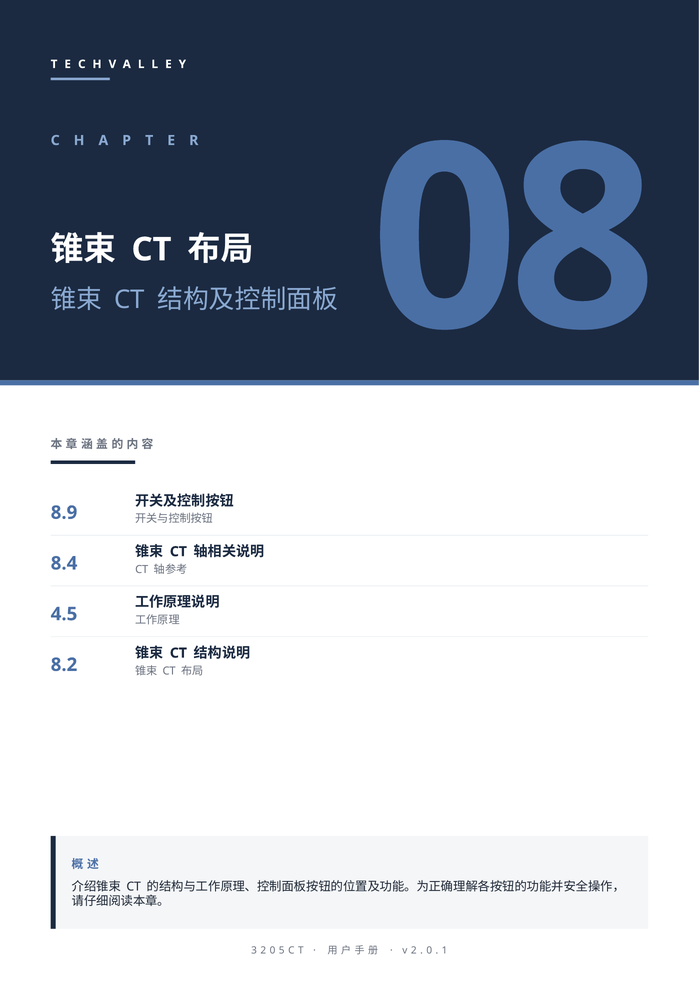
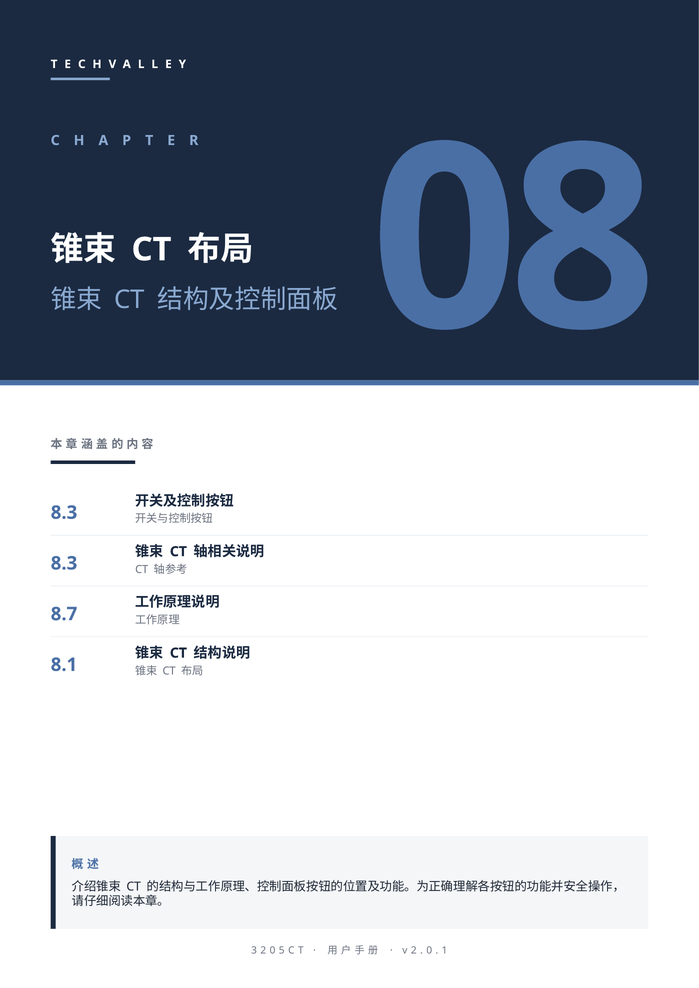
8.9 at (64, 513): 8.9 -> 8.3
8.4 at (64, 563): 8.4 -> 8.3
4.5: 4.5 -> 8.7
8.2: 8.2 -> 8.1
